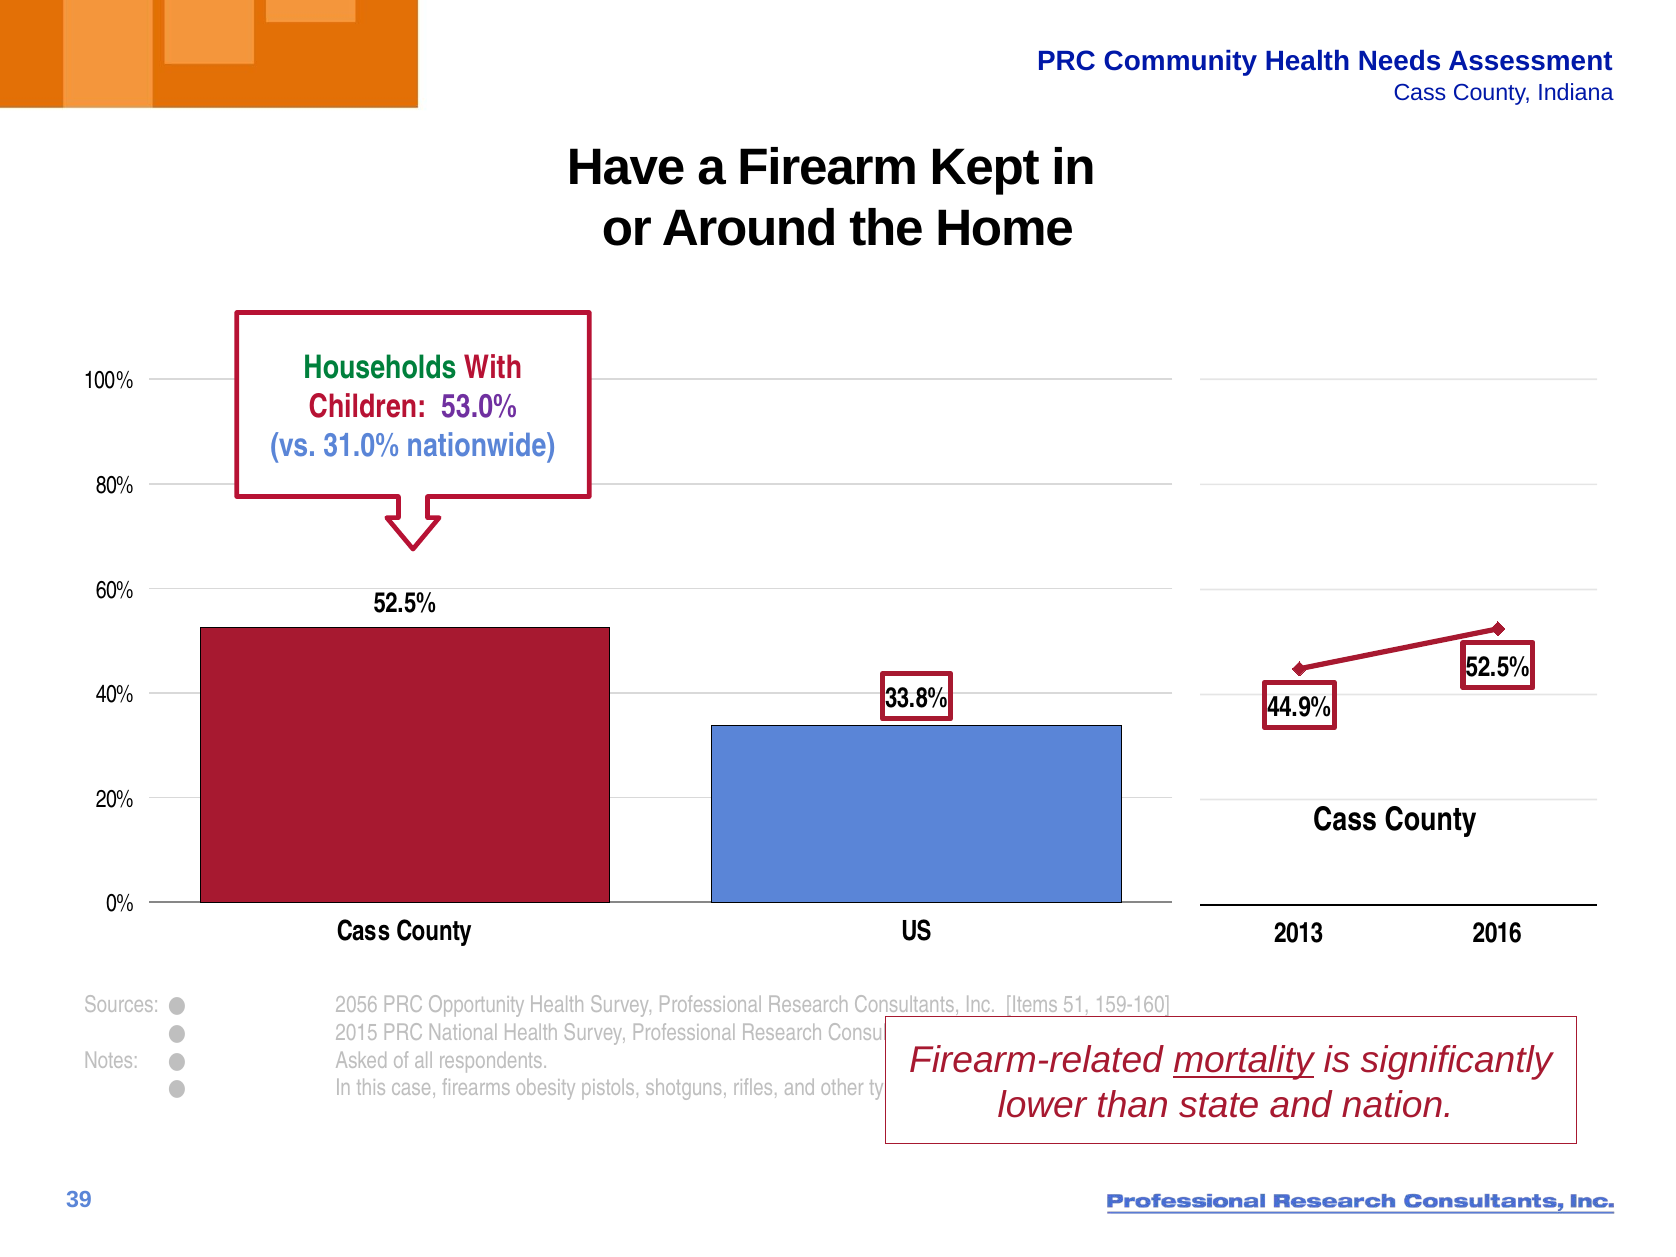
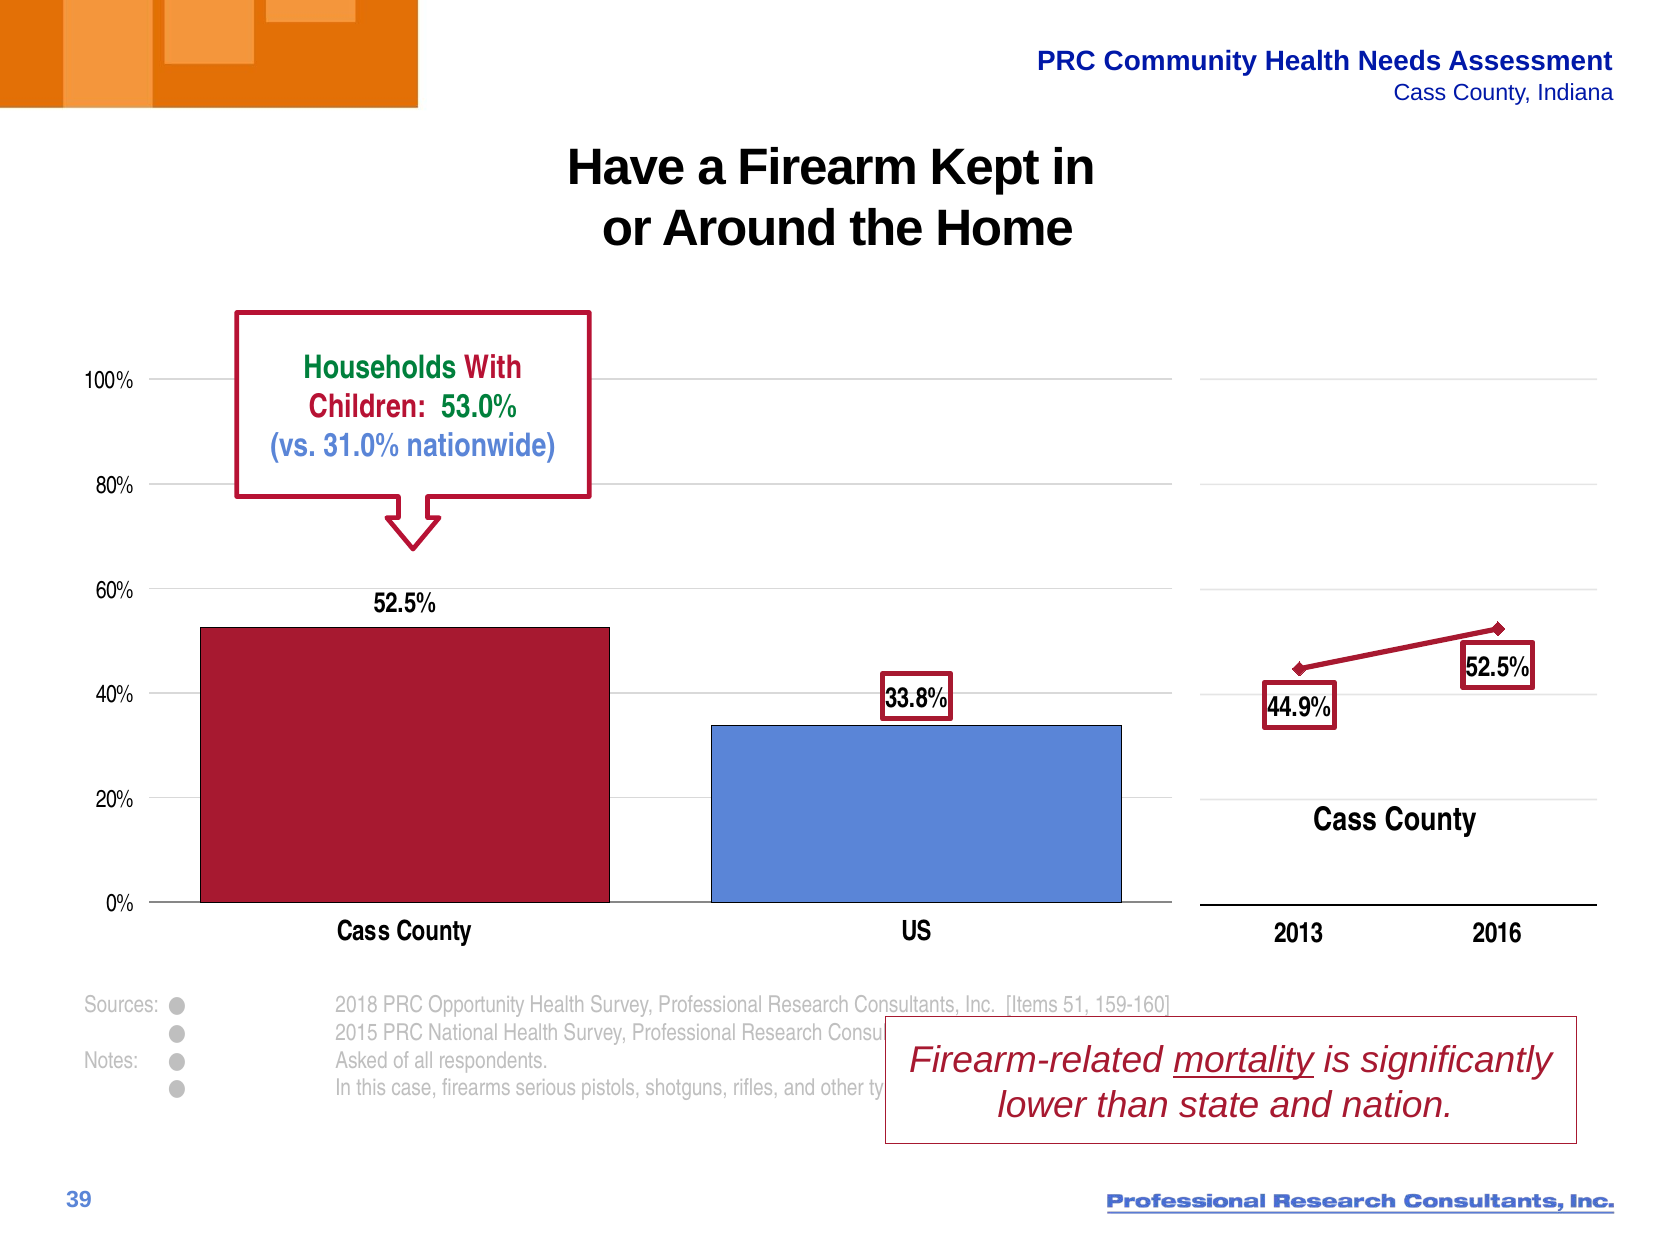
53.0% colour: purple -> green
2056: 2056 -> 2018
obesity: obesity -> serious
